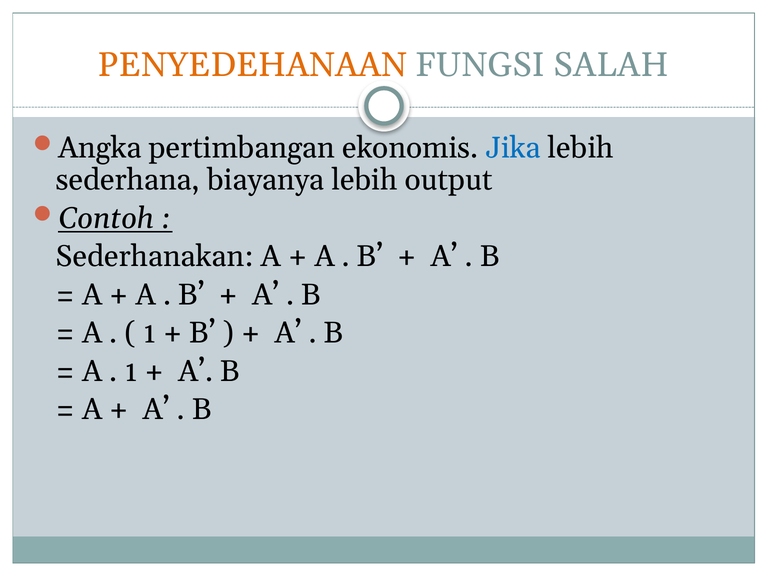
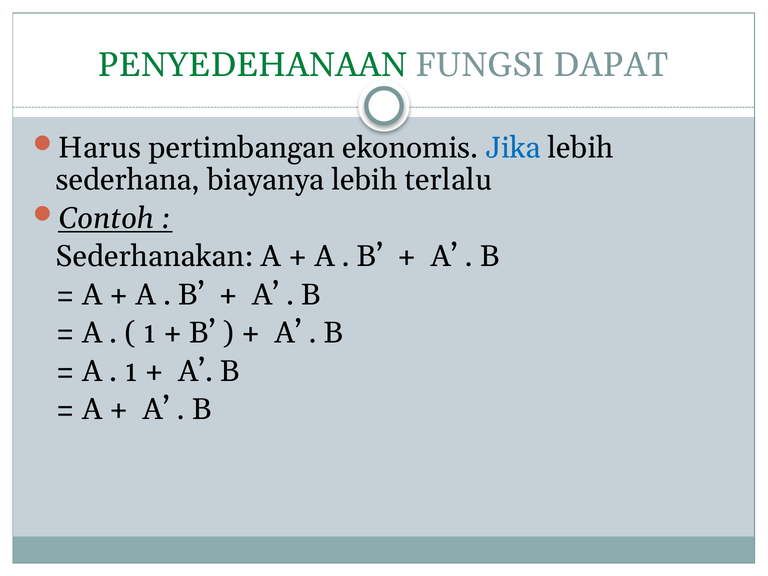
PENYEDEHANAAN colour: orange -> green
SALAH: SALAH -> DAPAT
Angka: Angka -> Harus
output: output -> terlalu
